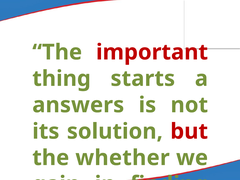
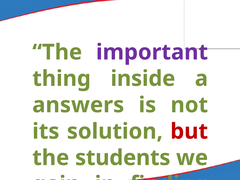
important colour: red -> purple
starts: starts -> inside
whether: whether -> students
